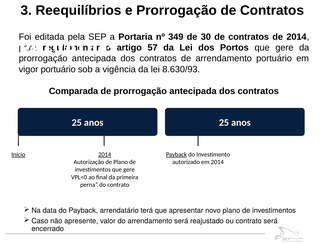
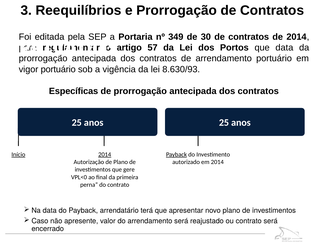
Portos que gere: gere -> data
Comparada: Comparada -> Específicas
